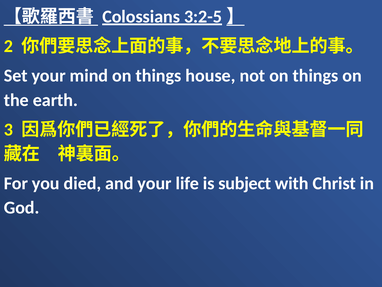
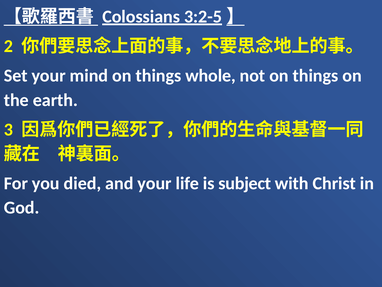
house: house -> whole
